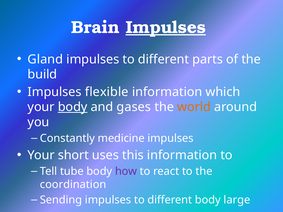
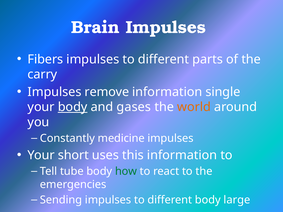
Impulses at (166, 27) underline: present -> none
Gland: Gland -> Fibers
build: build -> carry
flexible: flexible -> remove
which: which -> single
how colour: purple -> green
coordination: coordination -> emergencies
